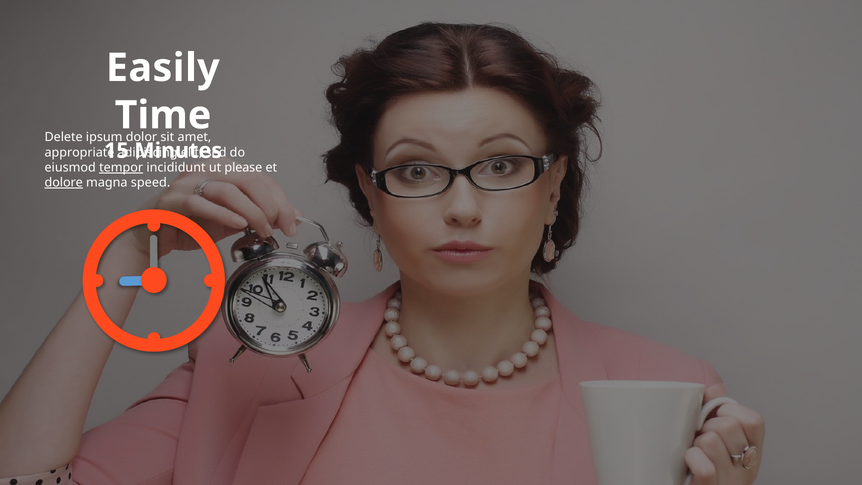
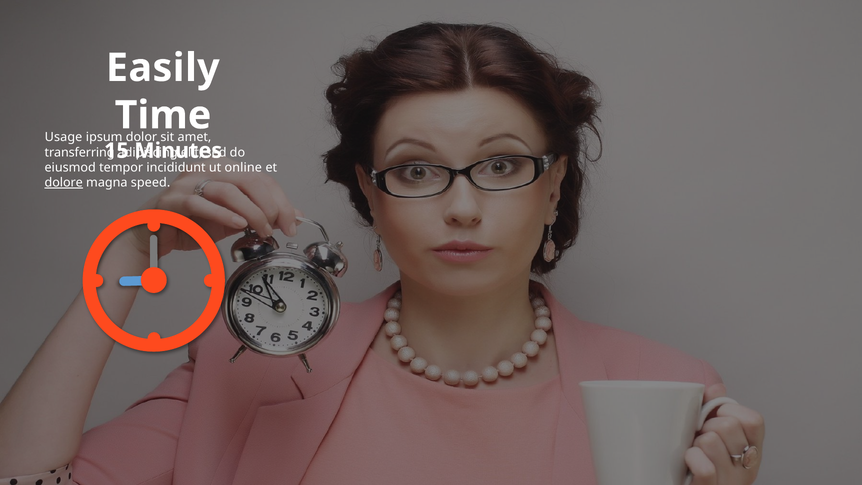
Delete: Delete -> Usage
appropriate: appropriate -> transferring
tempor underline: present -> none
please: please -> online
